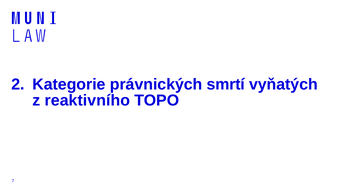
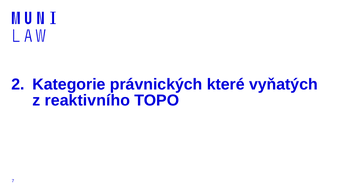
smrtí: smrtí -> které
